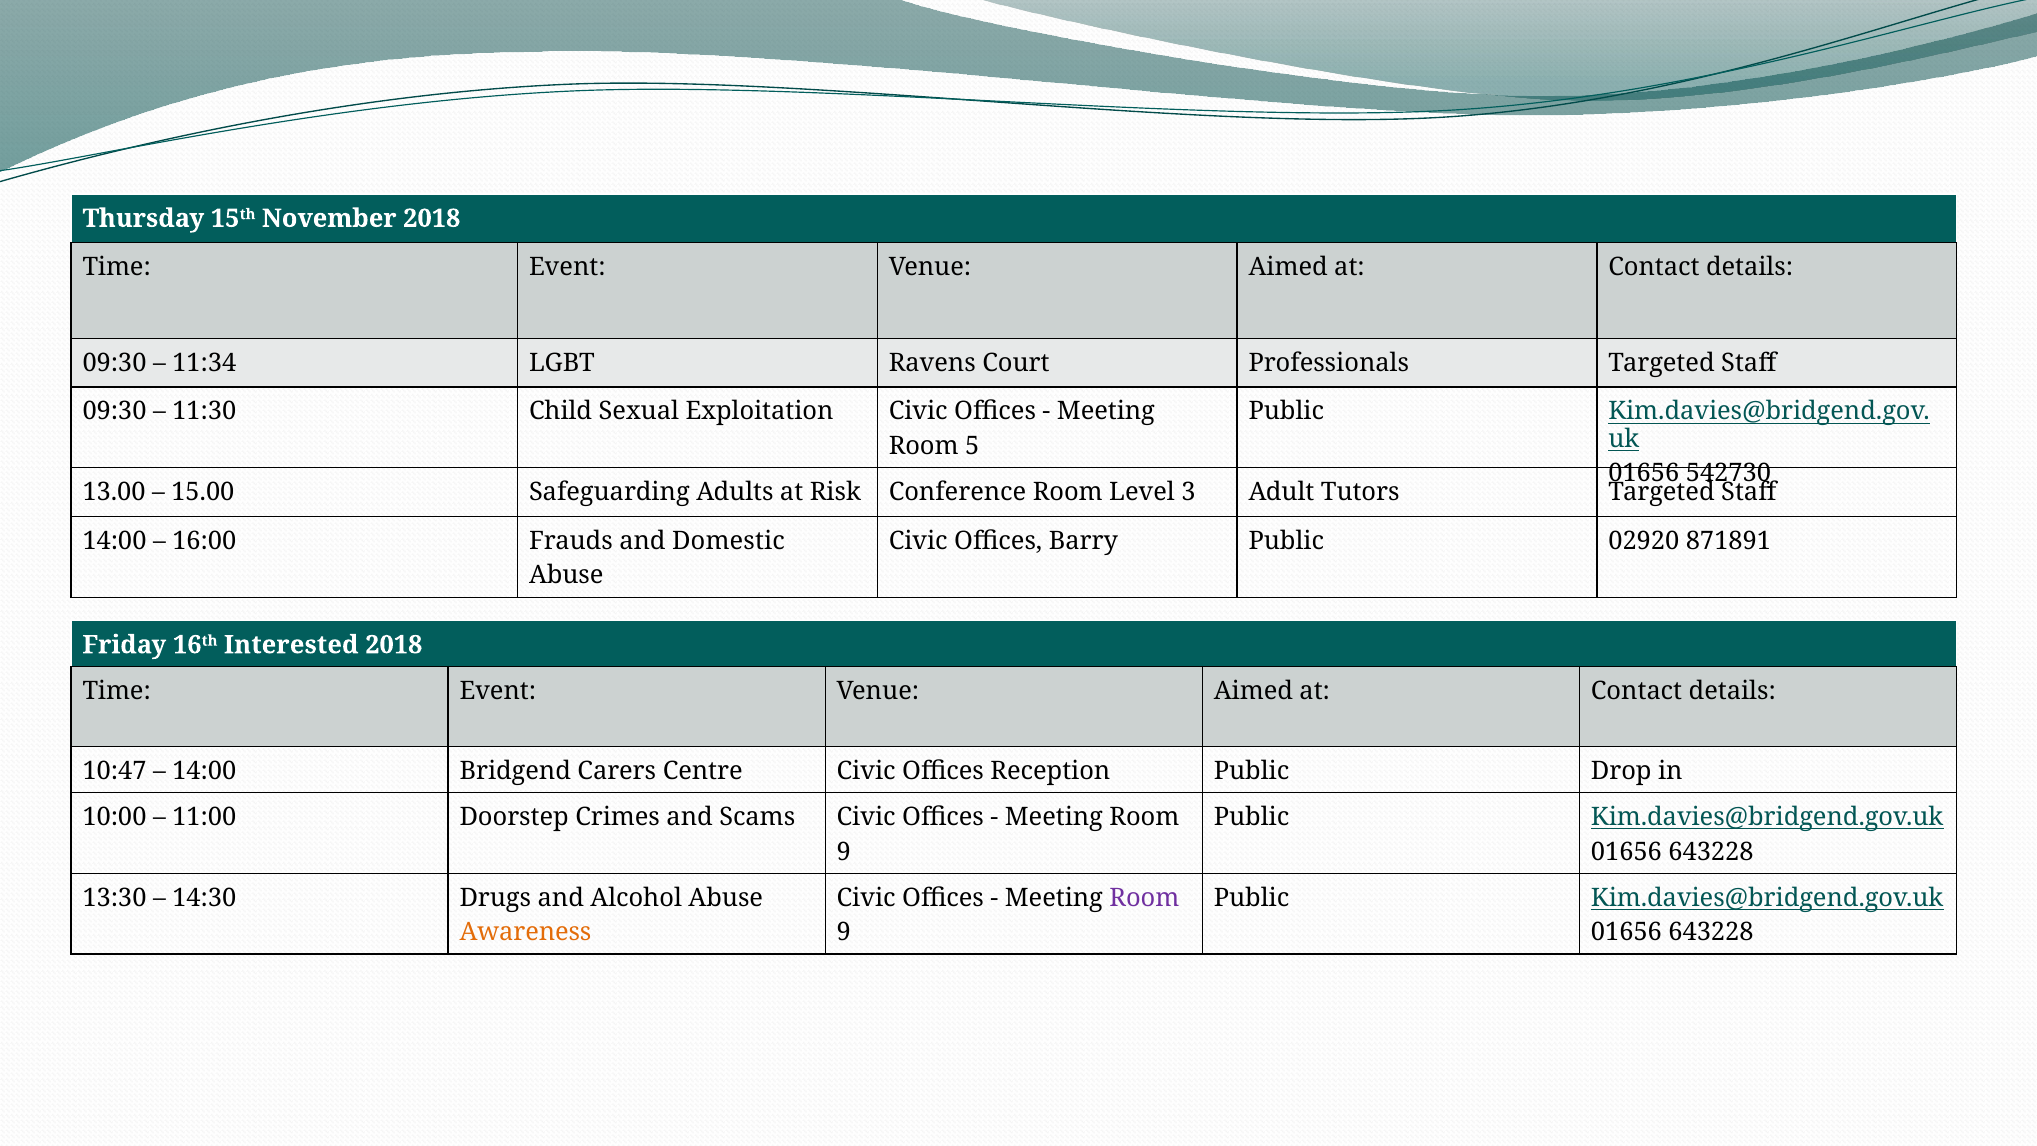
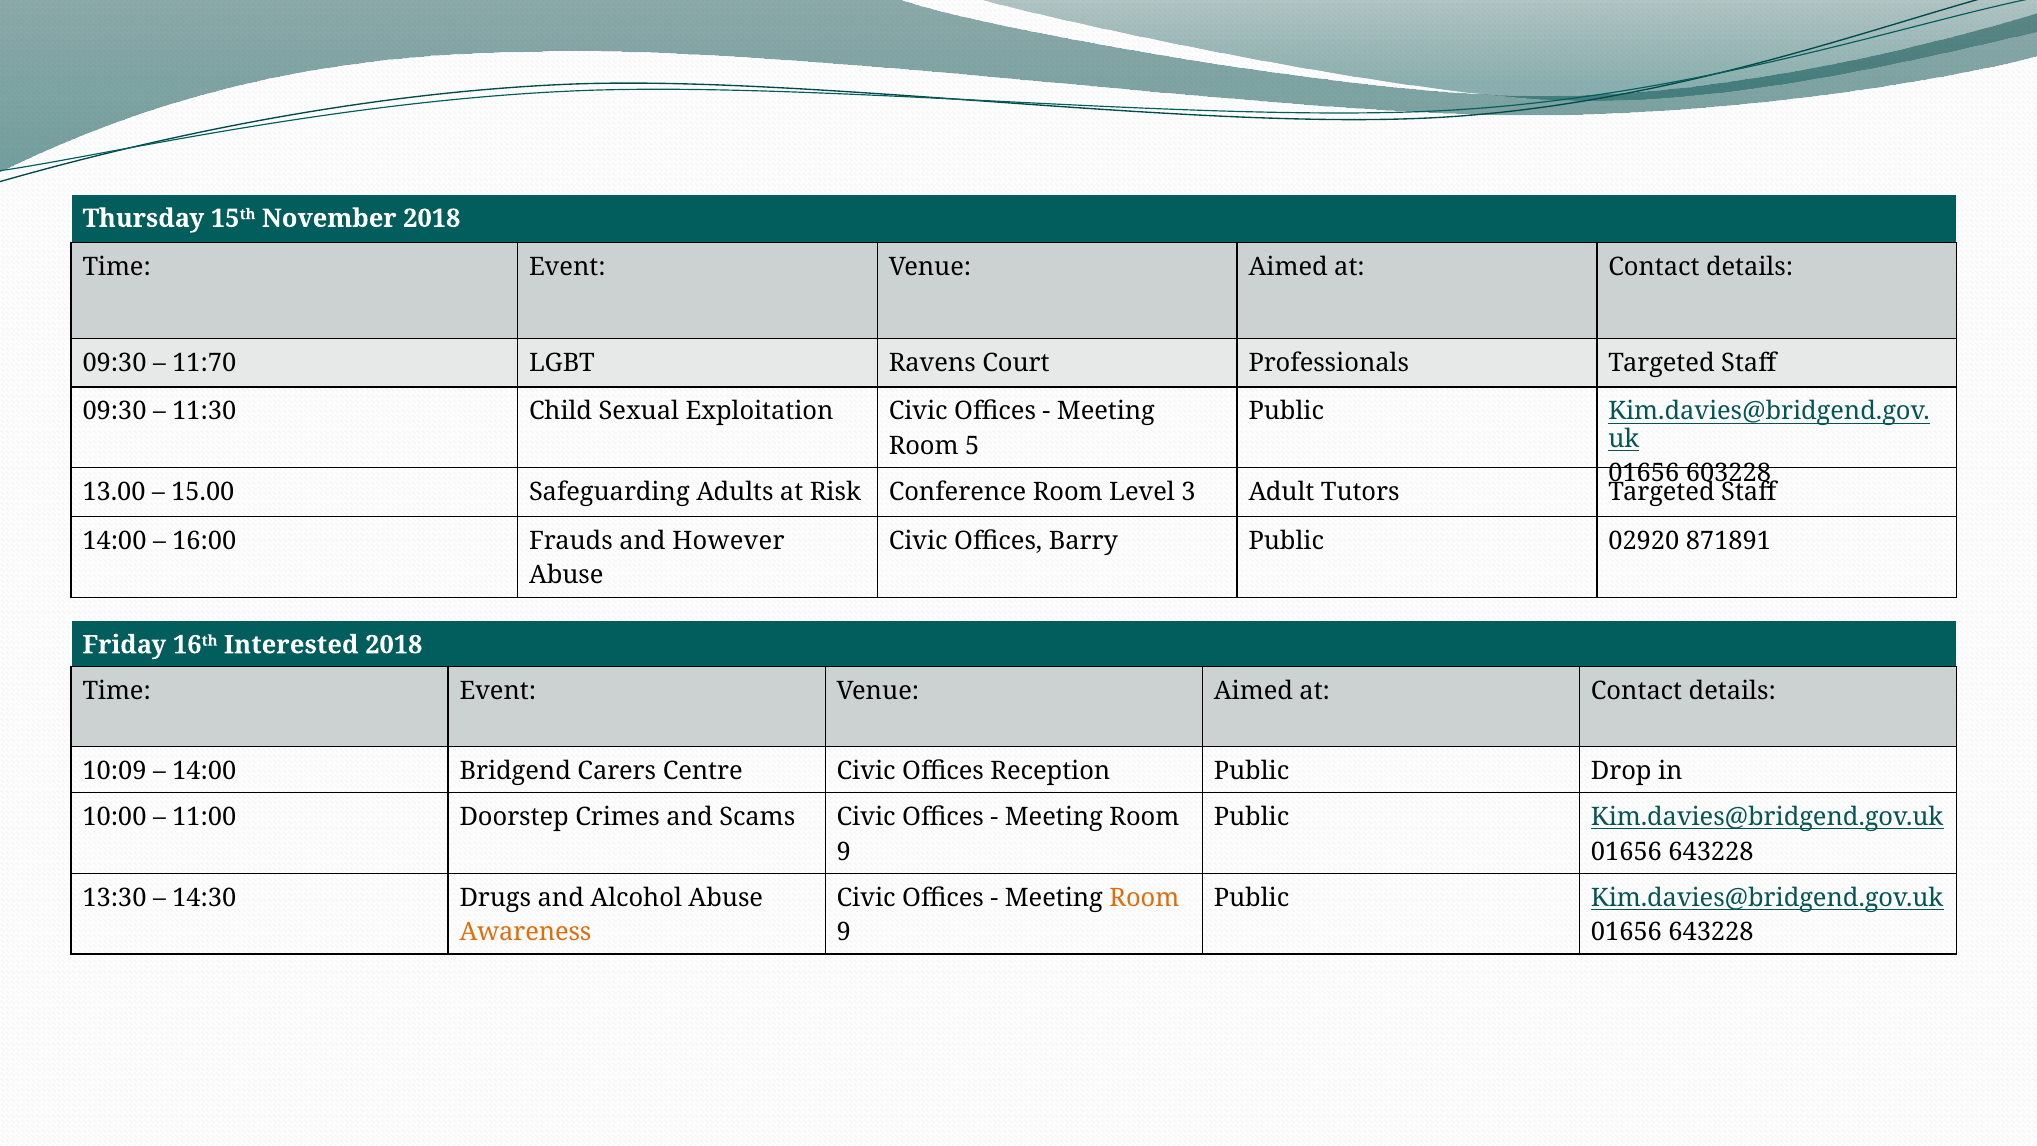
11:34: 11:34 -> 11:70
542730: 542730 -> 603228
Domestic: Domestic -> However
10:47: 10:47 -> 10:09
Room at (1144, 898) colour: purple -> orange
